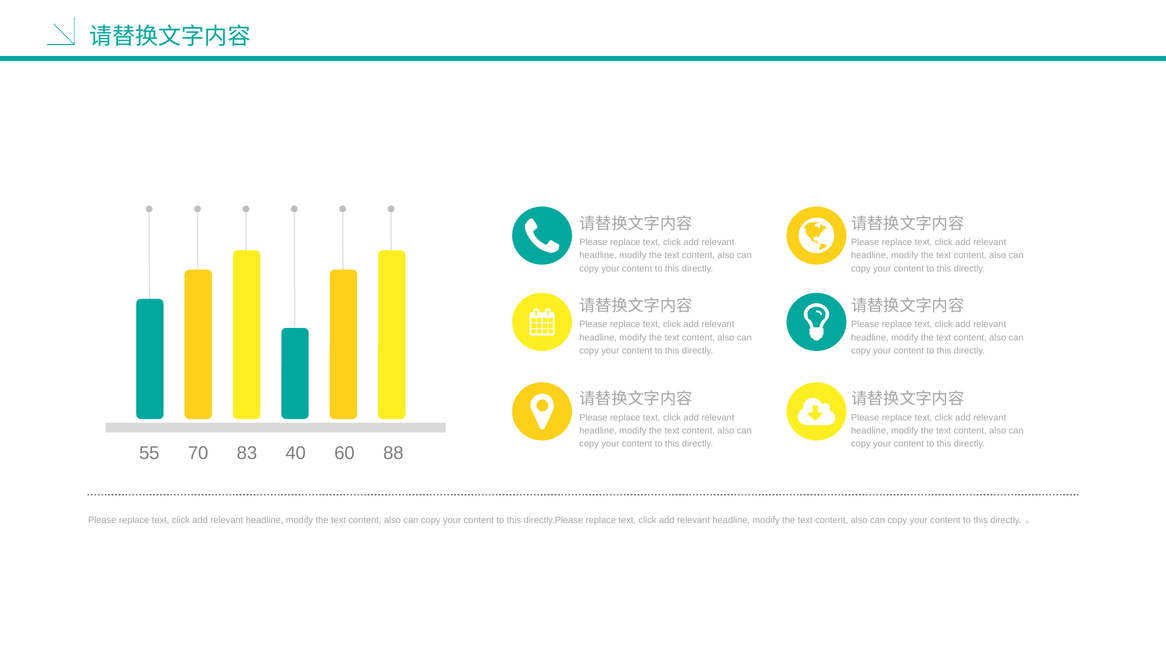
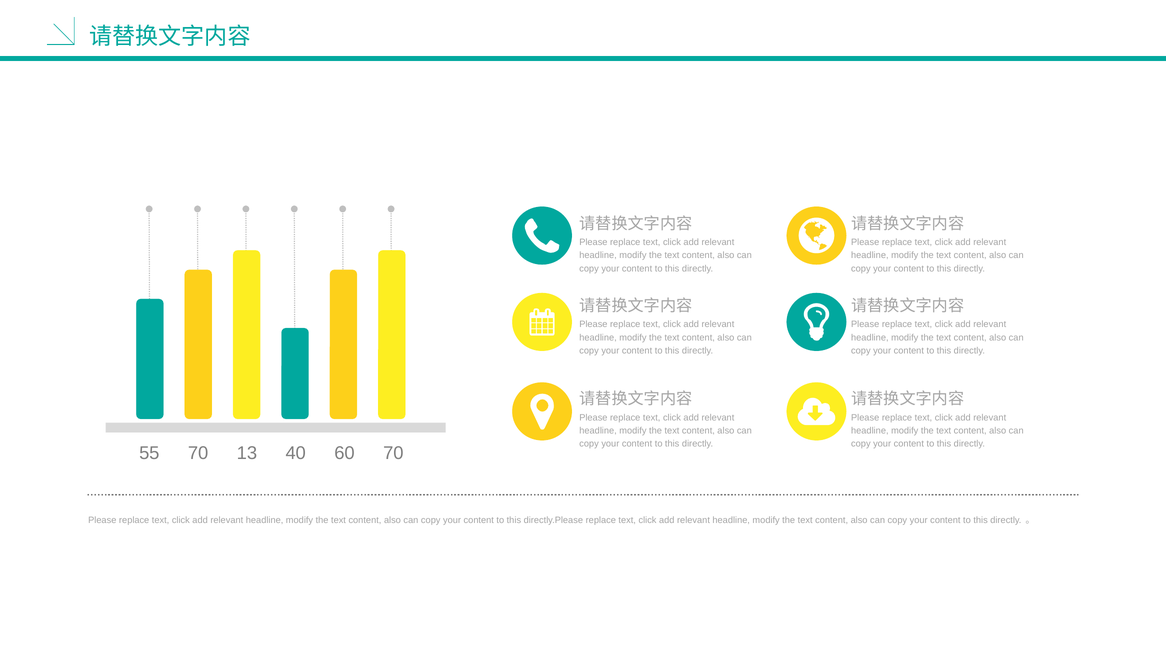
83: 83 -> 13
60 88: 88 -> 70
